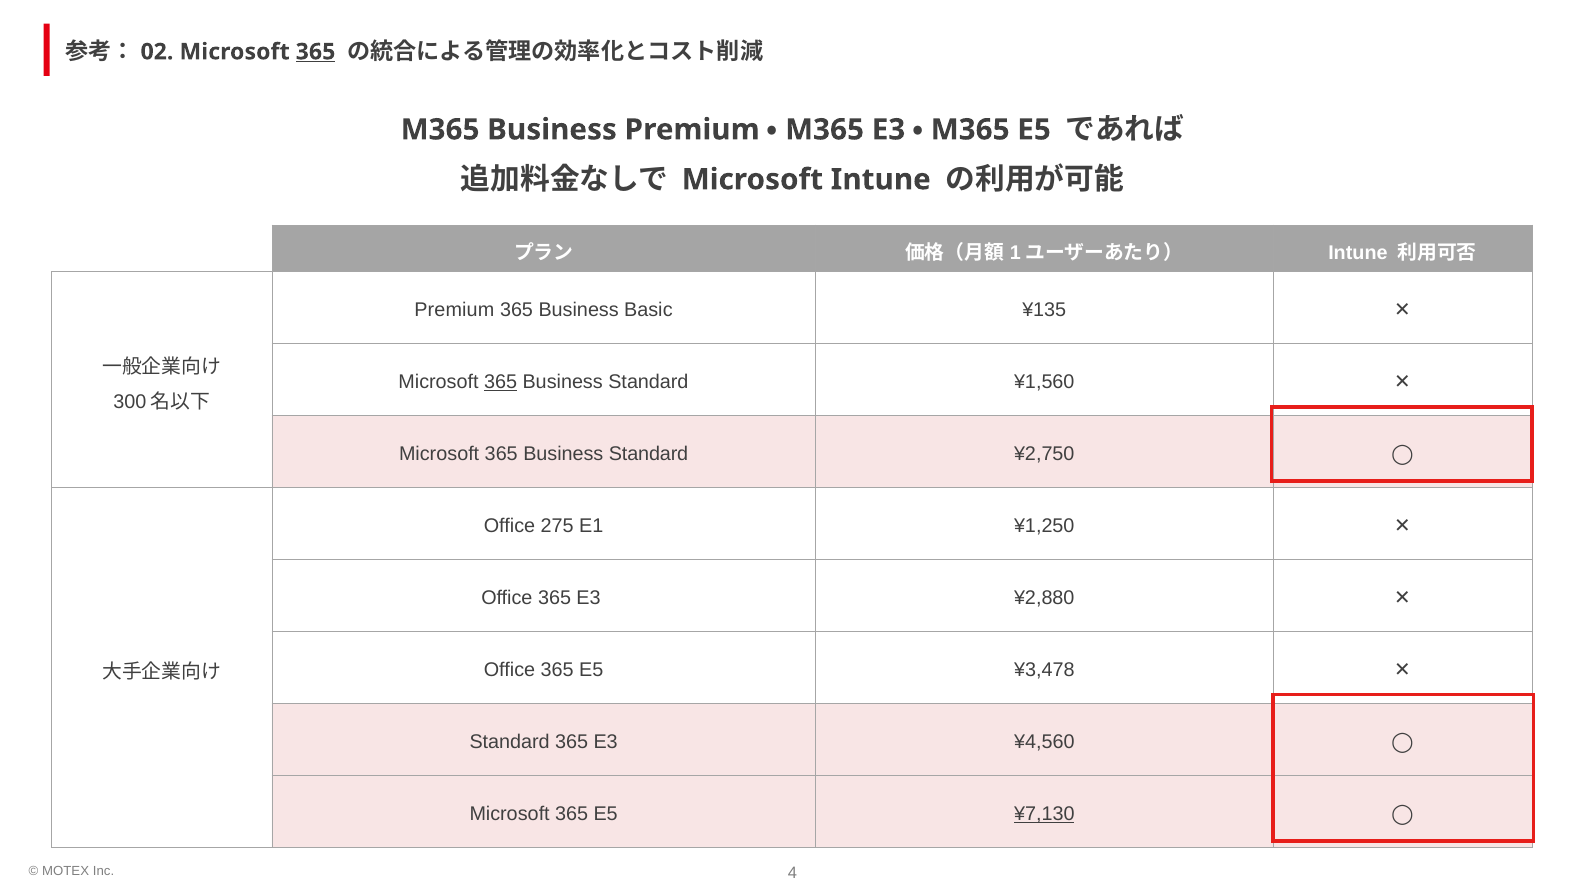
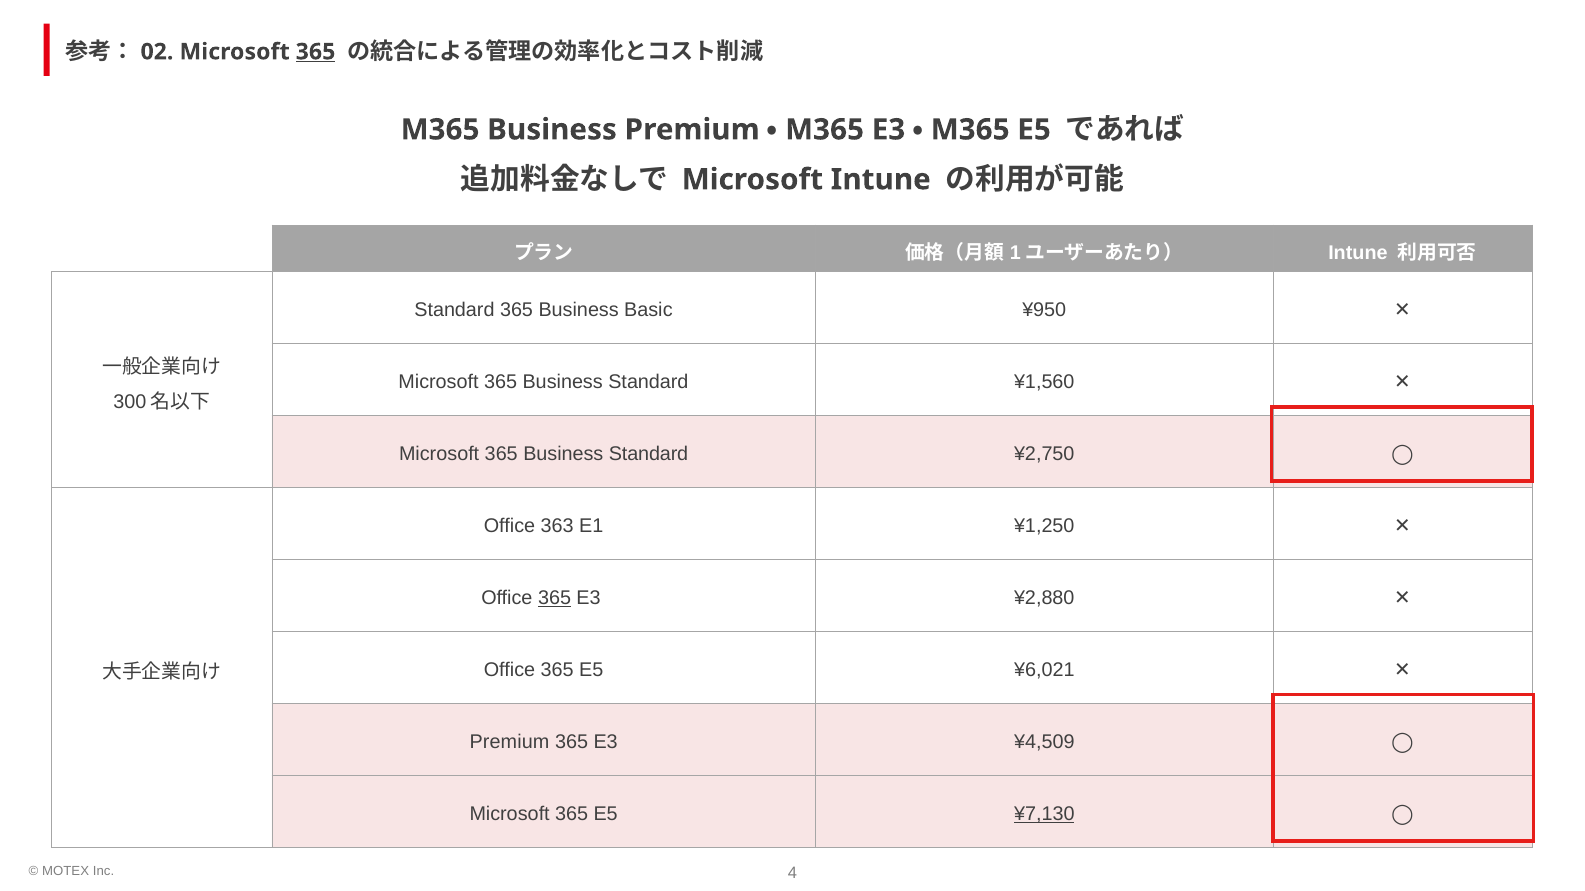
Premium at (454, 310): Premium -> Standard
¥135: ¥135 -> ¥950
365 at (501, 382) underline: present -> none
275: 275 -> 363
365 at (555, 598) underline: none -> present
¥3,478: ¥3,478 -> ¥6,021
Standard at (510, 742): Standard -> Premium
¥4,560: ¥4,560 -> ¥4,509
